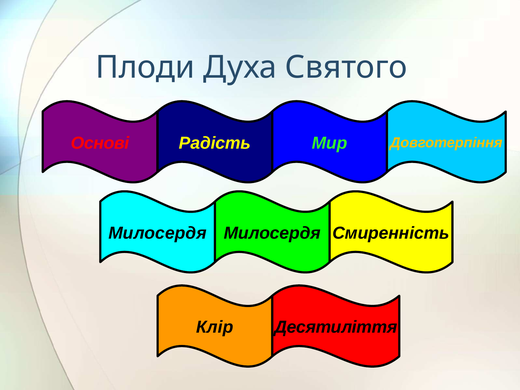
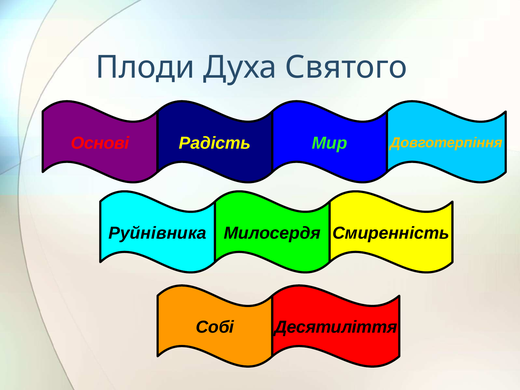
Милосердя at (157, 233): Милосердя -> Руйнівника
Клір: Клір -> Собі
